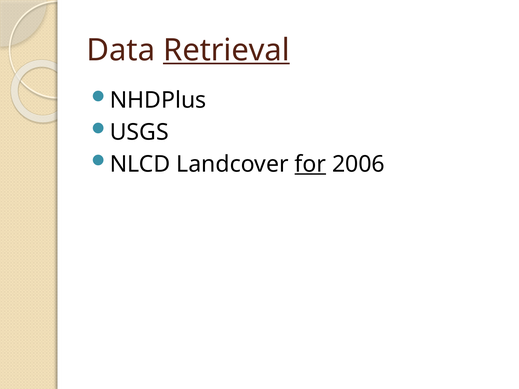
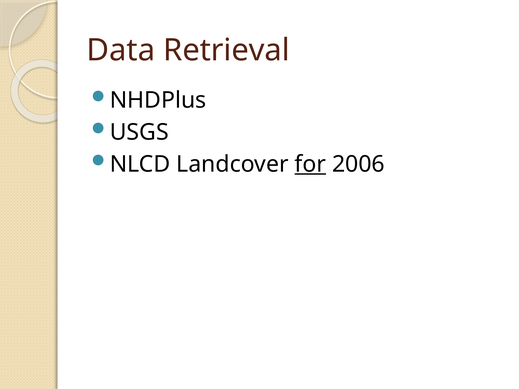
Retrieval underline: present -> none
